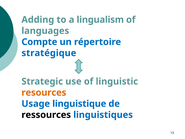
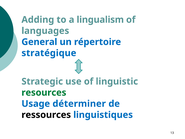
Compte: Compte -> General
resources colour: orange -> green
linguistique: linguistique -> déterminer
